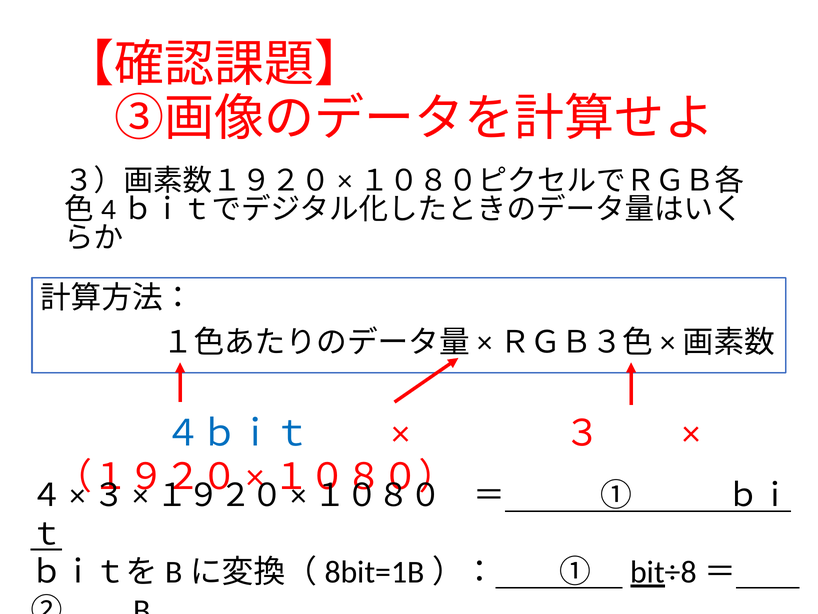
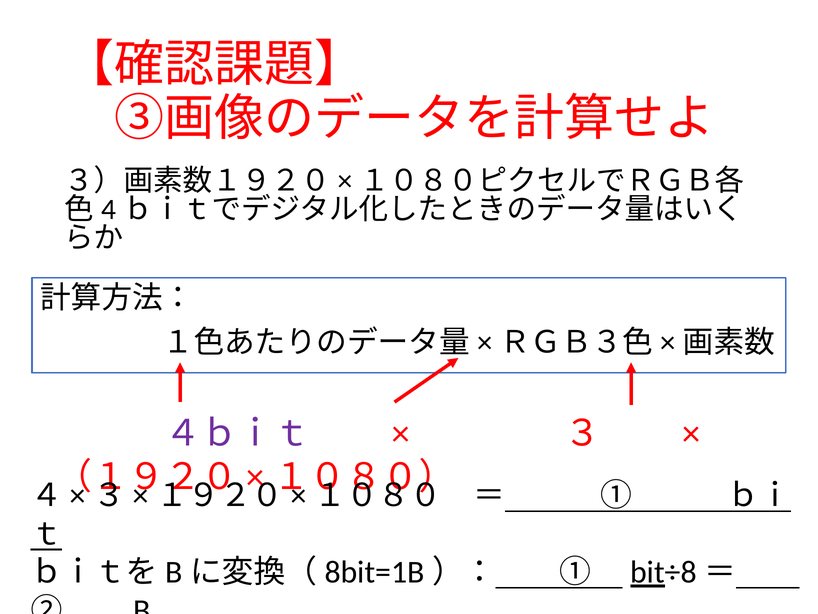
４ｂｉｔ colour: blue -> purple
